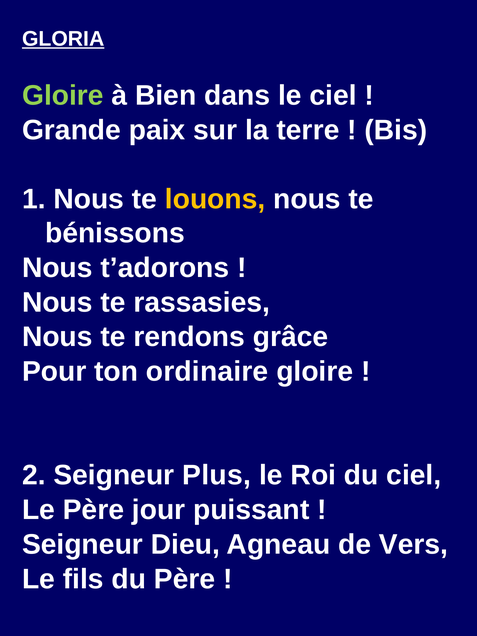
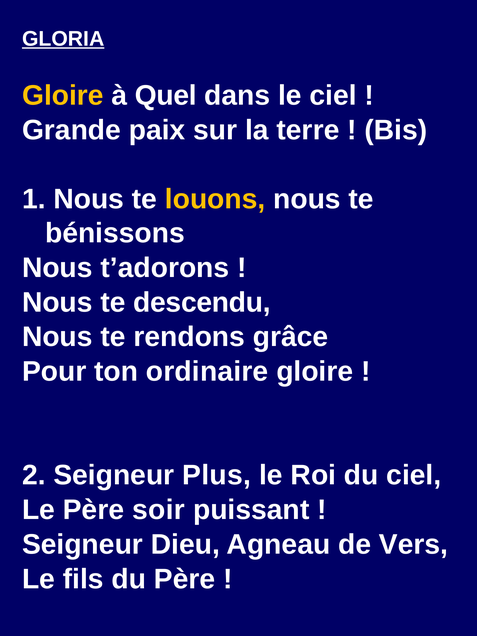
Gloire at (63, 96) colour: light green -> yellow
Bien: Bien -> Quel
rassasies: rassasies -> descendu
jour: jour -> soir
